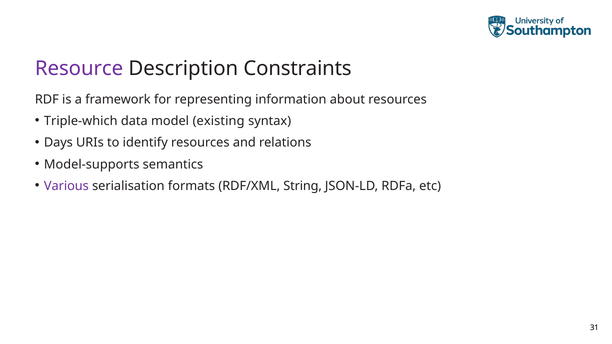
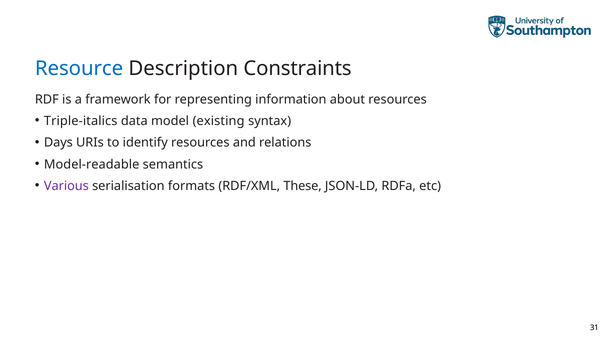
Resource colour: purple -> blue
Triple-which: Triple-which -> Triple-italics
Model-supports: Model-supports -> Model-readable
String: String -> These
